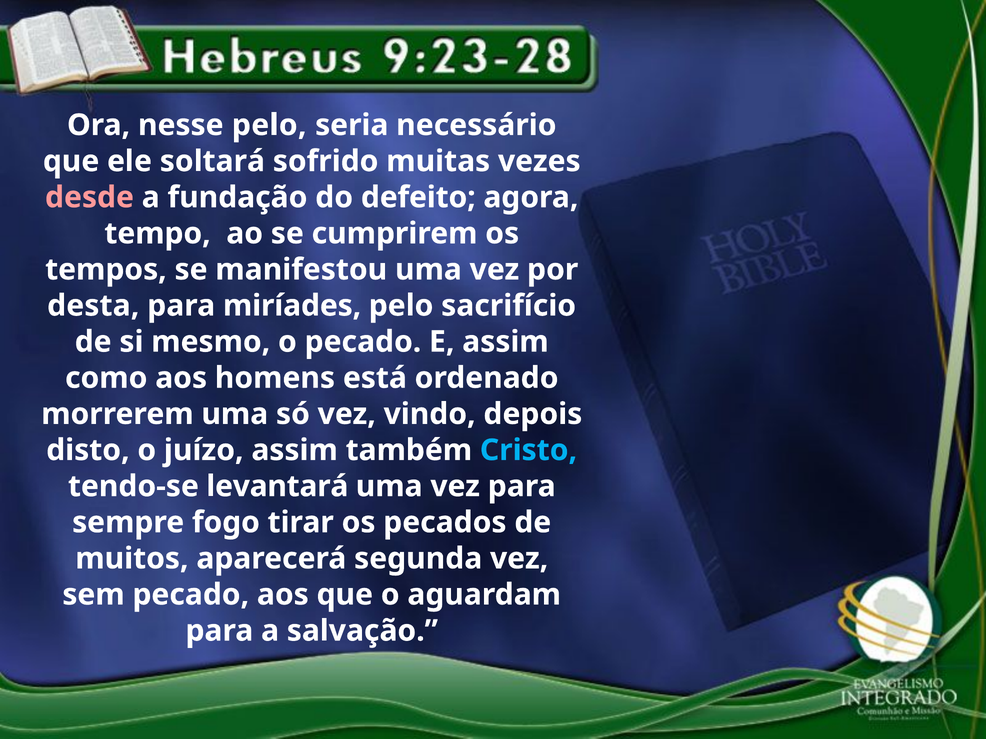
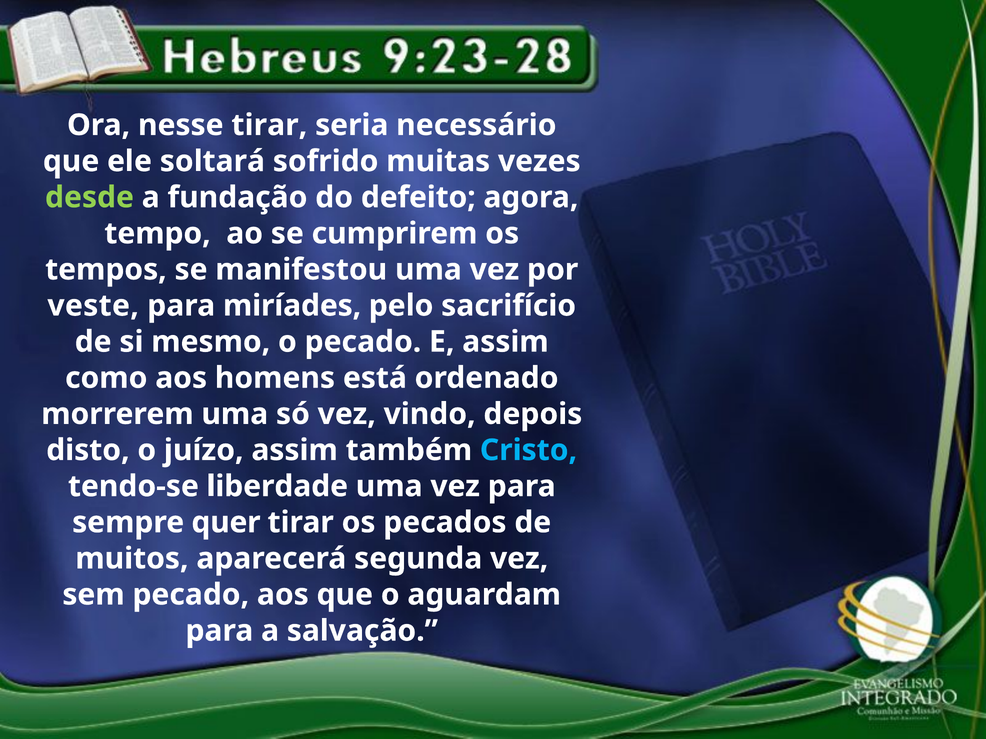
nesse pelo: pelo -> tirar
desde colour: pink -> light green
desta: desta -> veste
levantará: levantará -> liberdade
fogo: fogo -> quer
